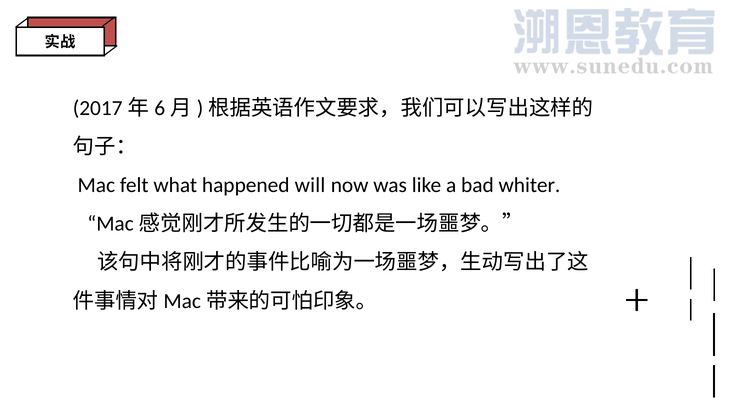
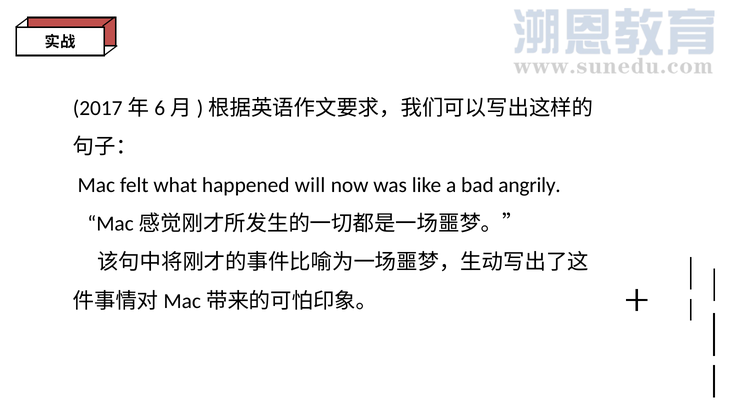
whiter: whiter -> angrily
